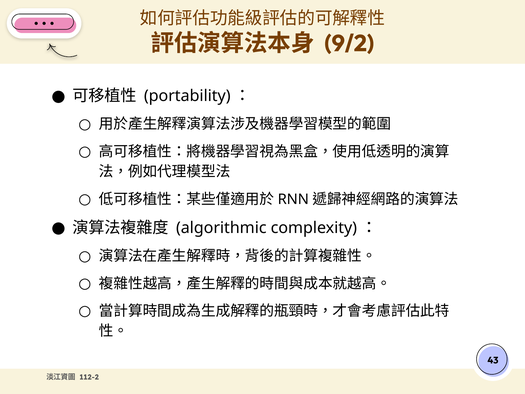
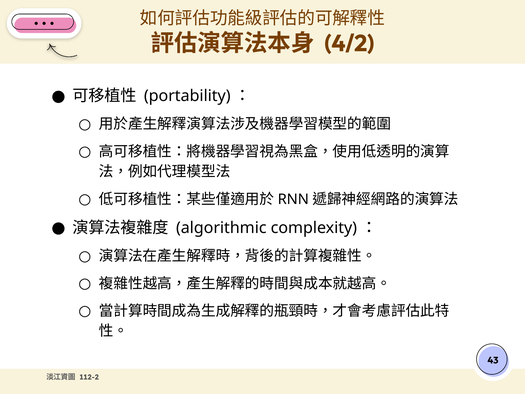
9/2: 9/2 -> 4/2
